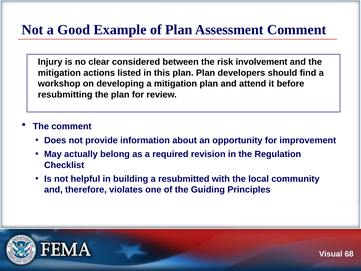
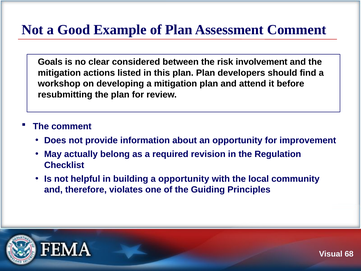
Injury: Injury -> Goals
a resubmitted: resubmitted -> opportunity
